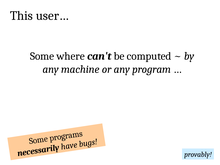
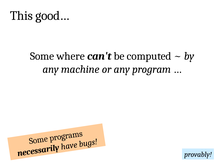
user…: user… -> good…
